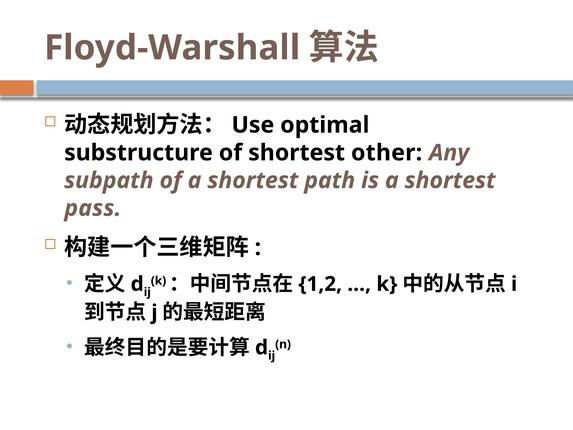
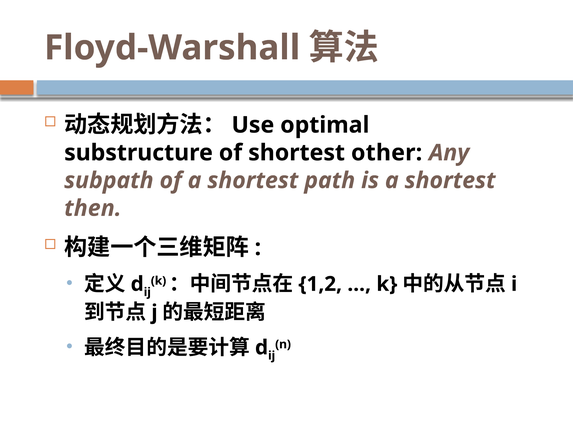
pass: pass -> then
